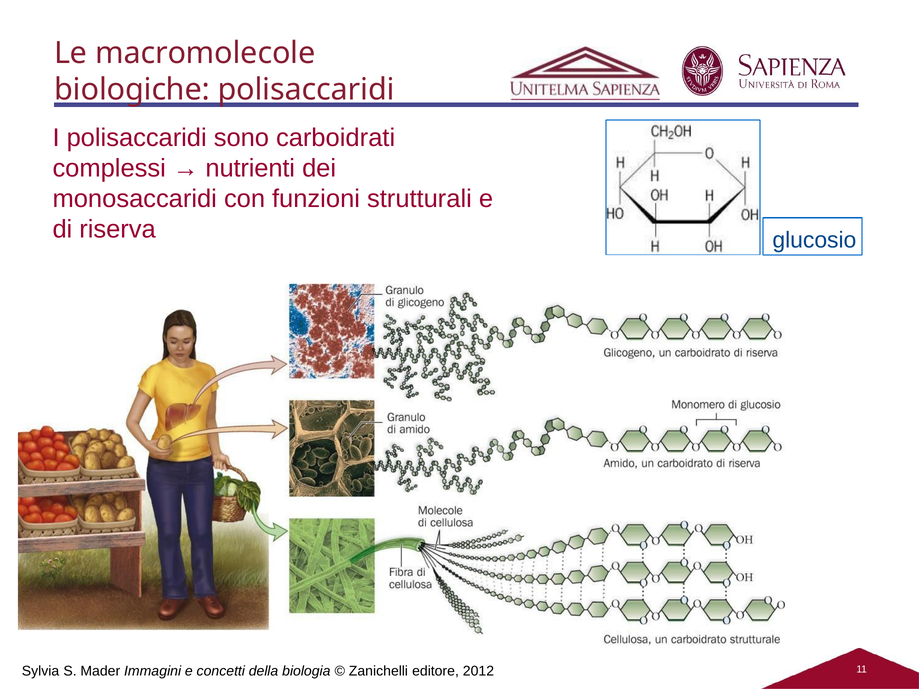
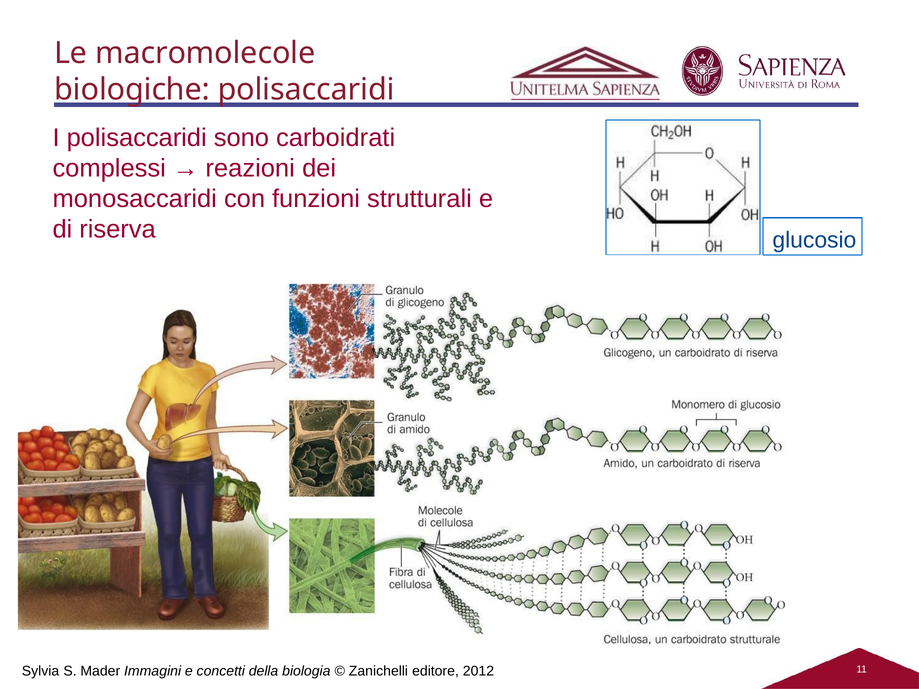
nutrienti: nutrienti -> reazioni
